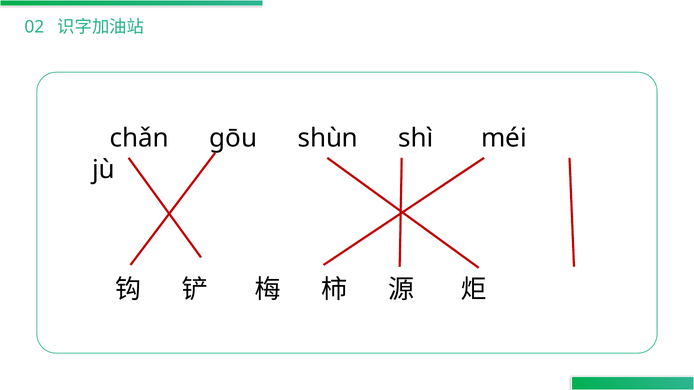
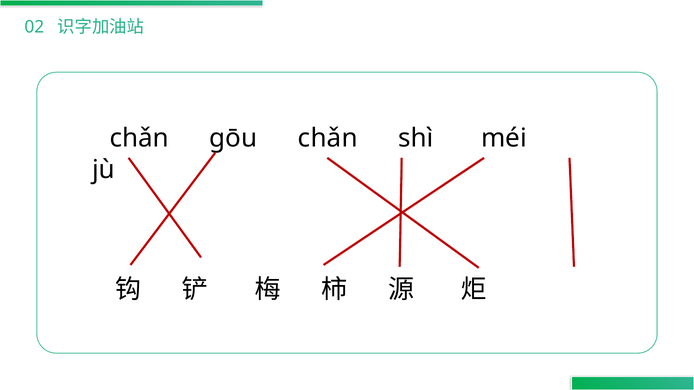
gōu shùn: shùn -> chǎn
